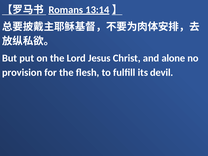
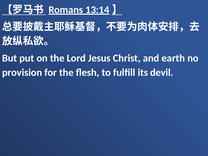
alone: alone -> earth
